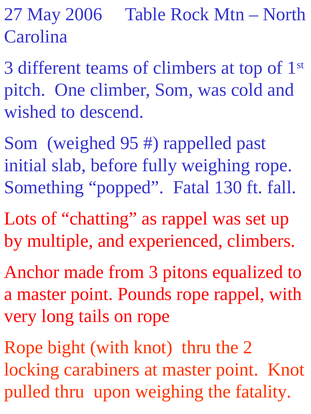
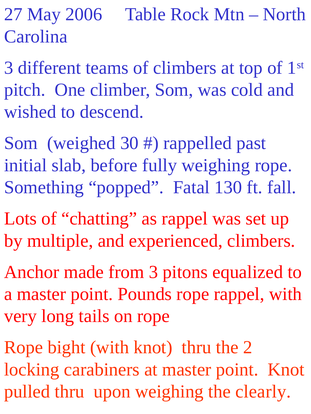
95: 95 -> 30
fatality: fatality -> clearly
